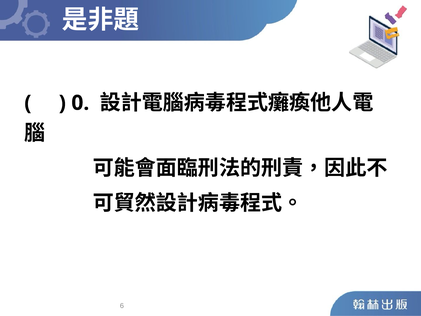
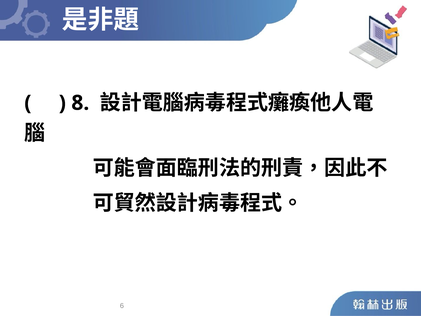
0: 0 -> 8
